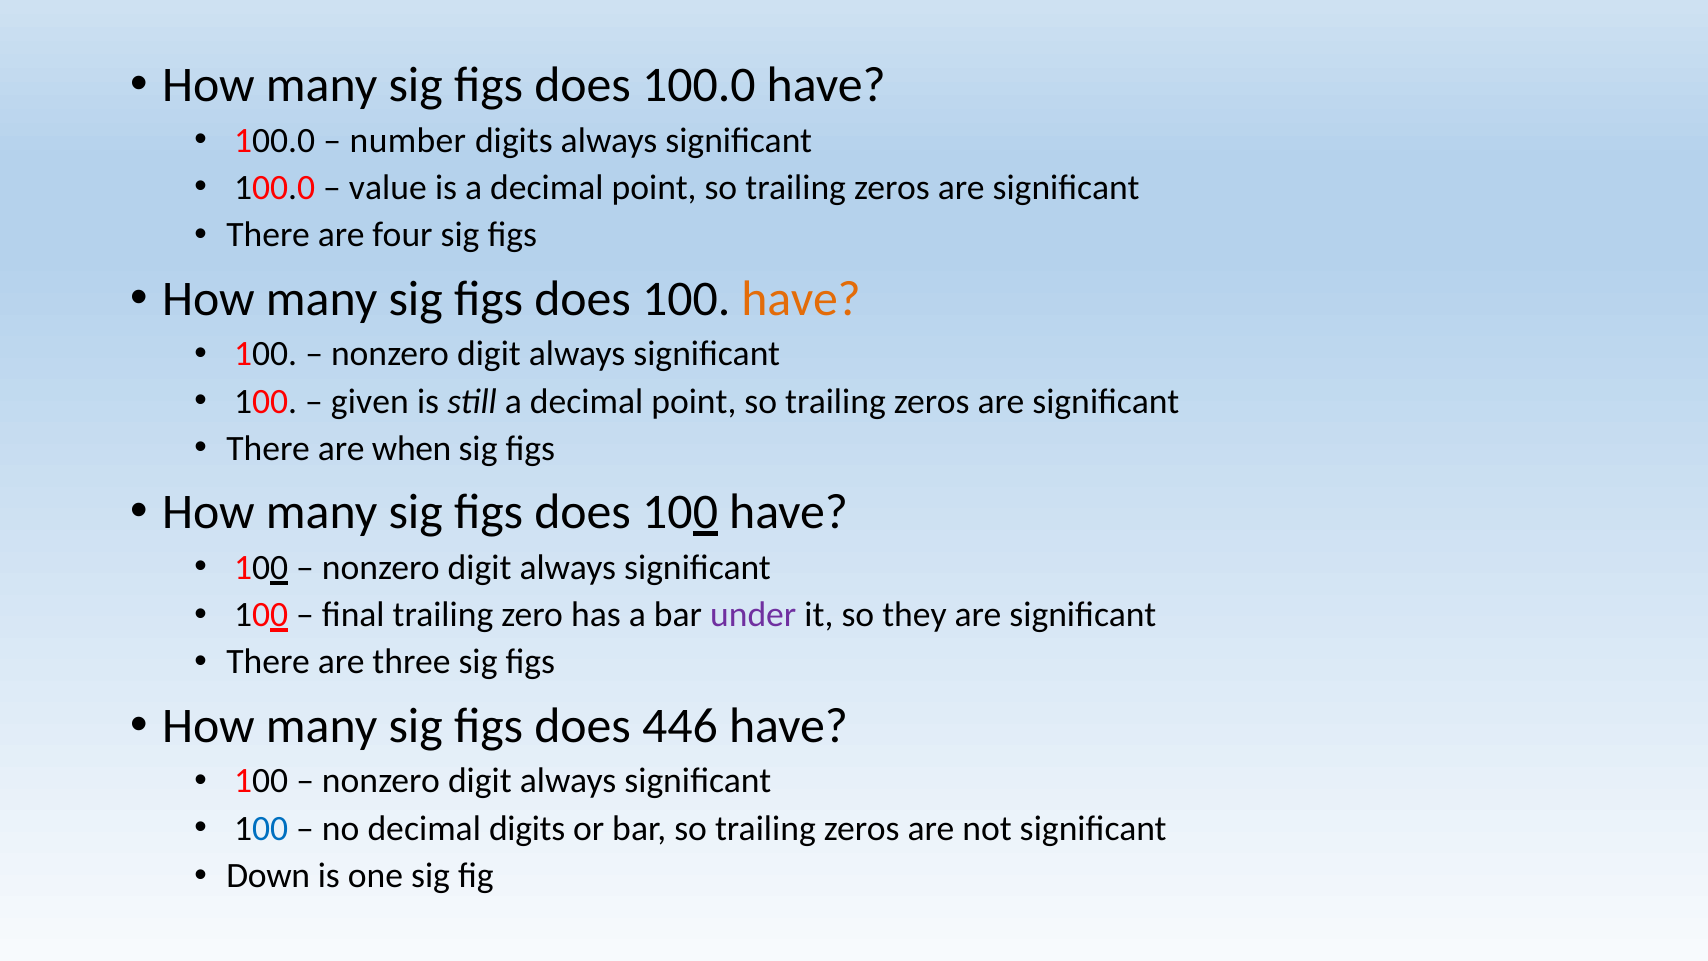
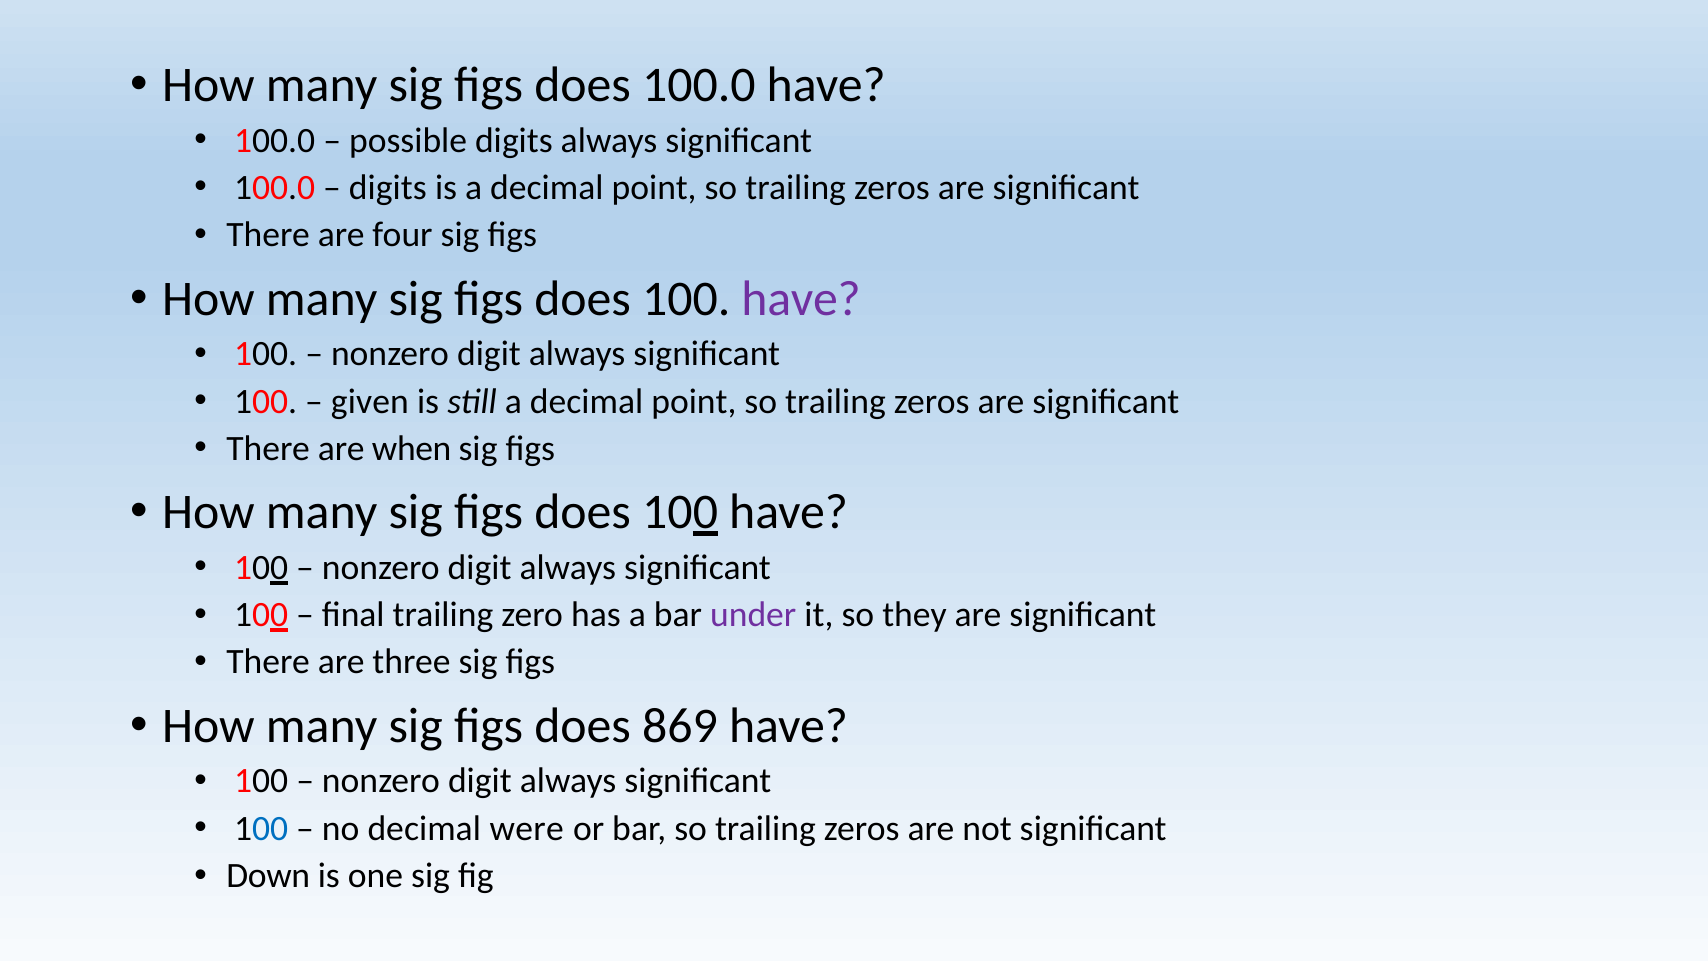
number: number -> possible
value at (388, 188): value -> digits
have at (801, 299) colour: orange -> purple
446: 446 -> 869
decimal digits: digits -> were
